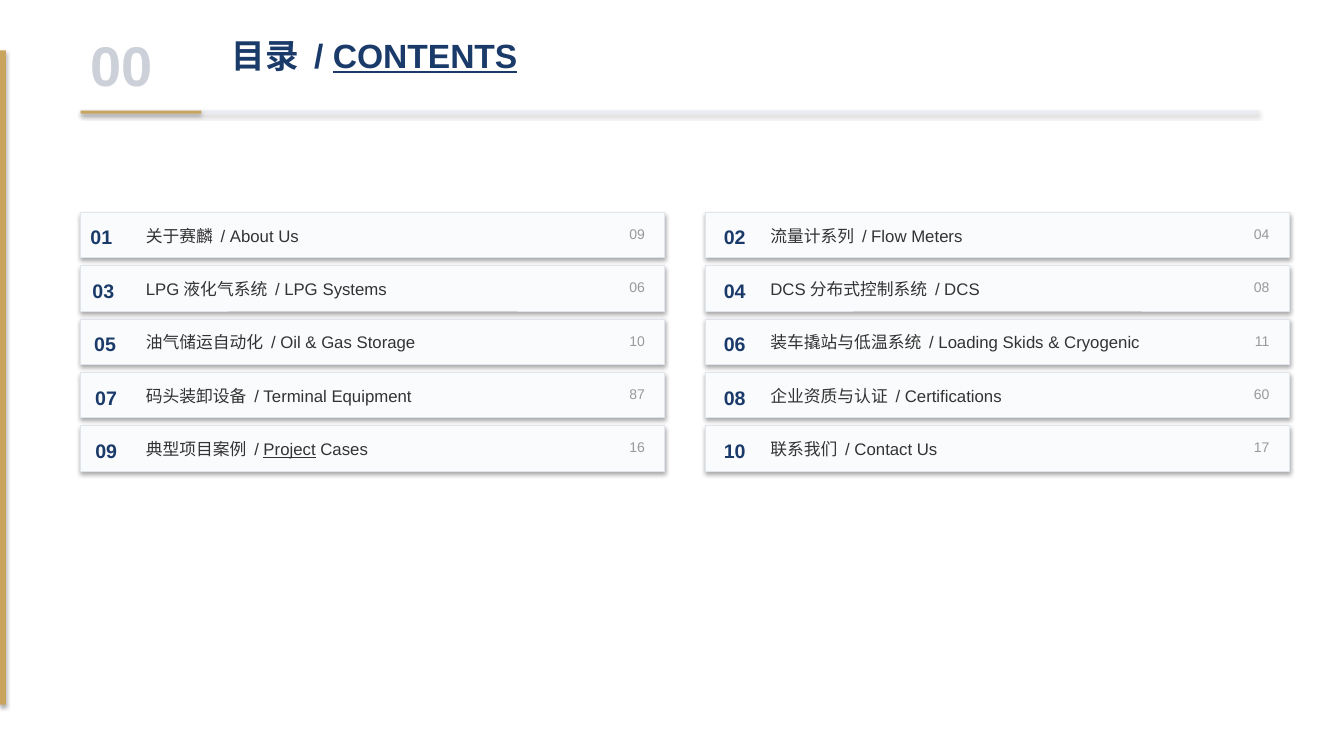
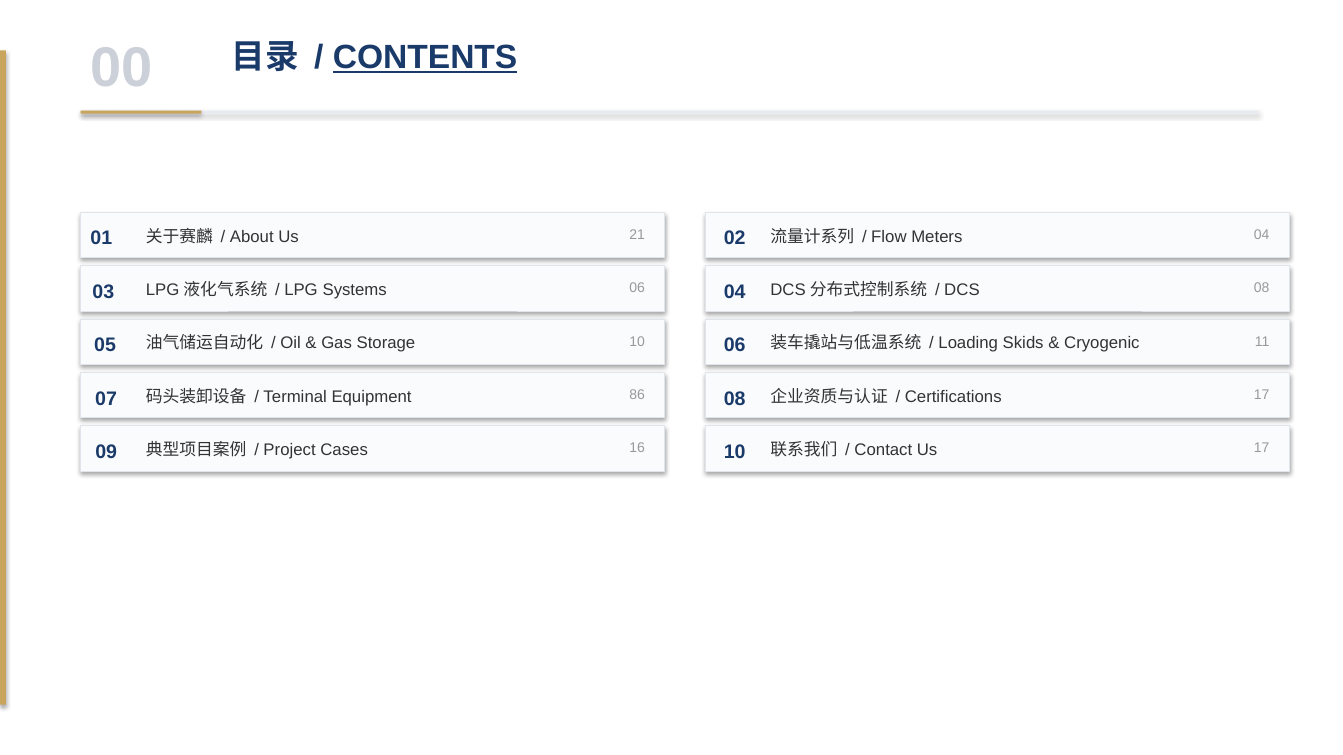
Us 09: 09 -> 21
87: 87 -> 86
Certifications 60: 60 -> 17
Project underline: present -> none
